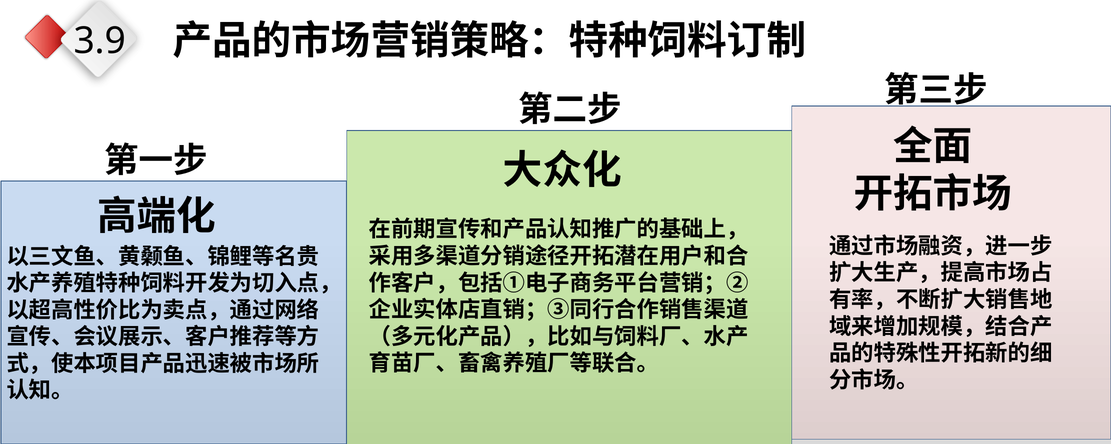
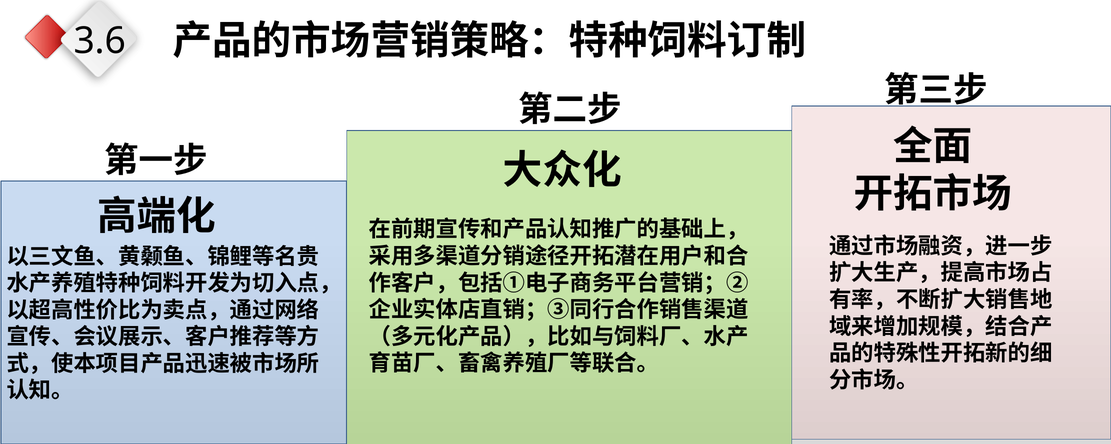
3.9: 3.9 -> 3.6
